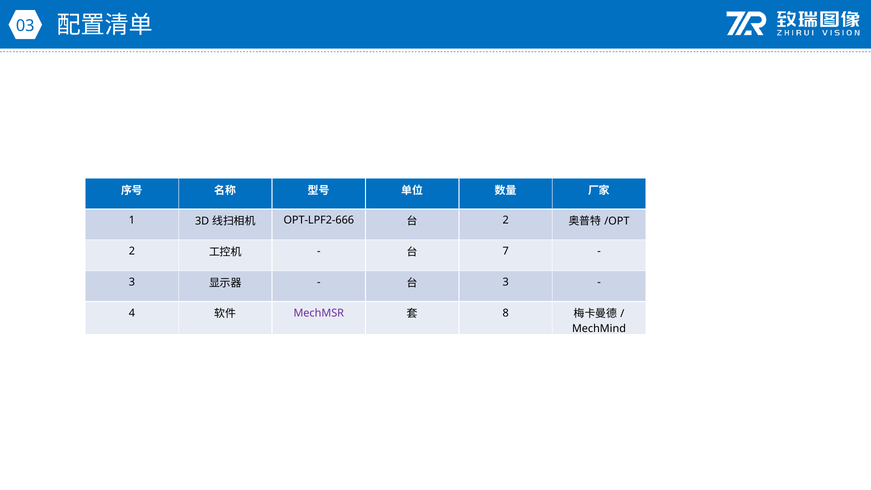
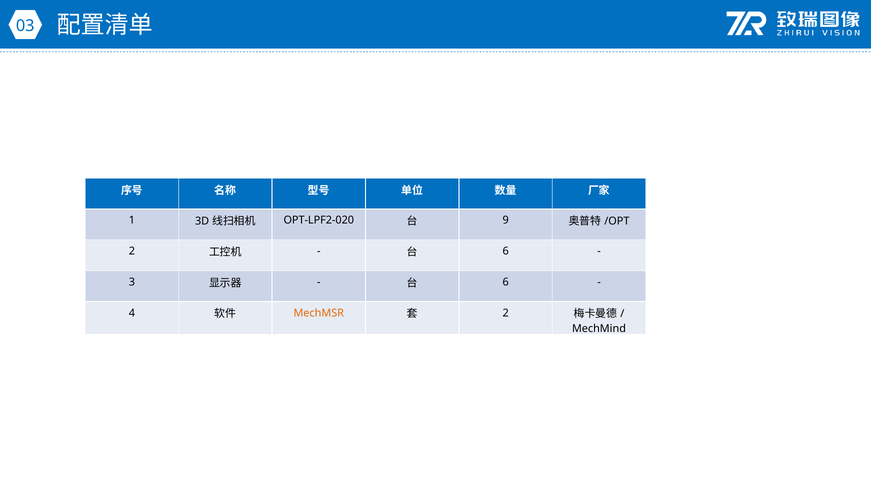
OPT-LPF2-666: OPT-LPF2-666 -> OPT-LPF2-020
2 at (506, 220): 2 -> 9
7 at (506, 251): 7 -> 6
3 at (506, 282): 3 -> 6
MechMSR colour: purple -> orange
8 at (506, 313): 8 -> 2
